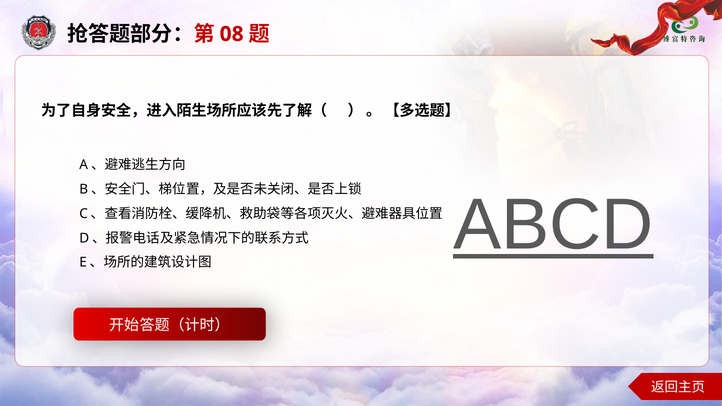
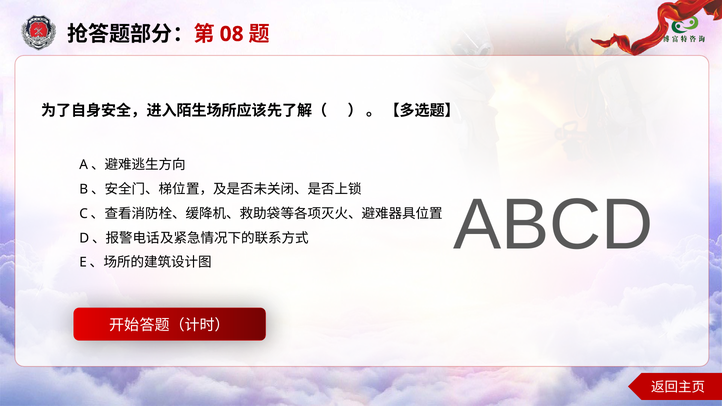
ABCD underline: present -> none
